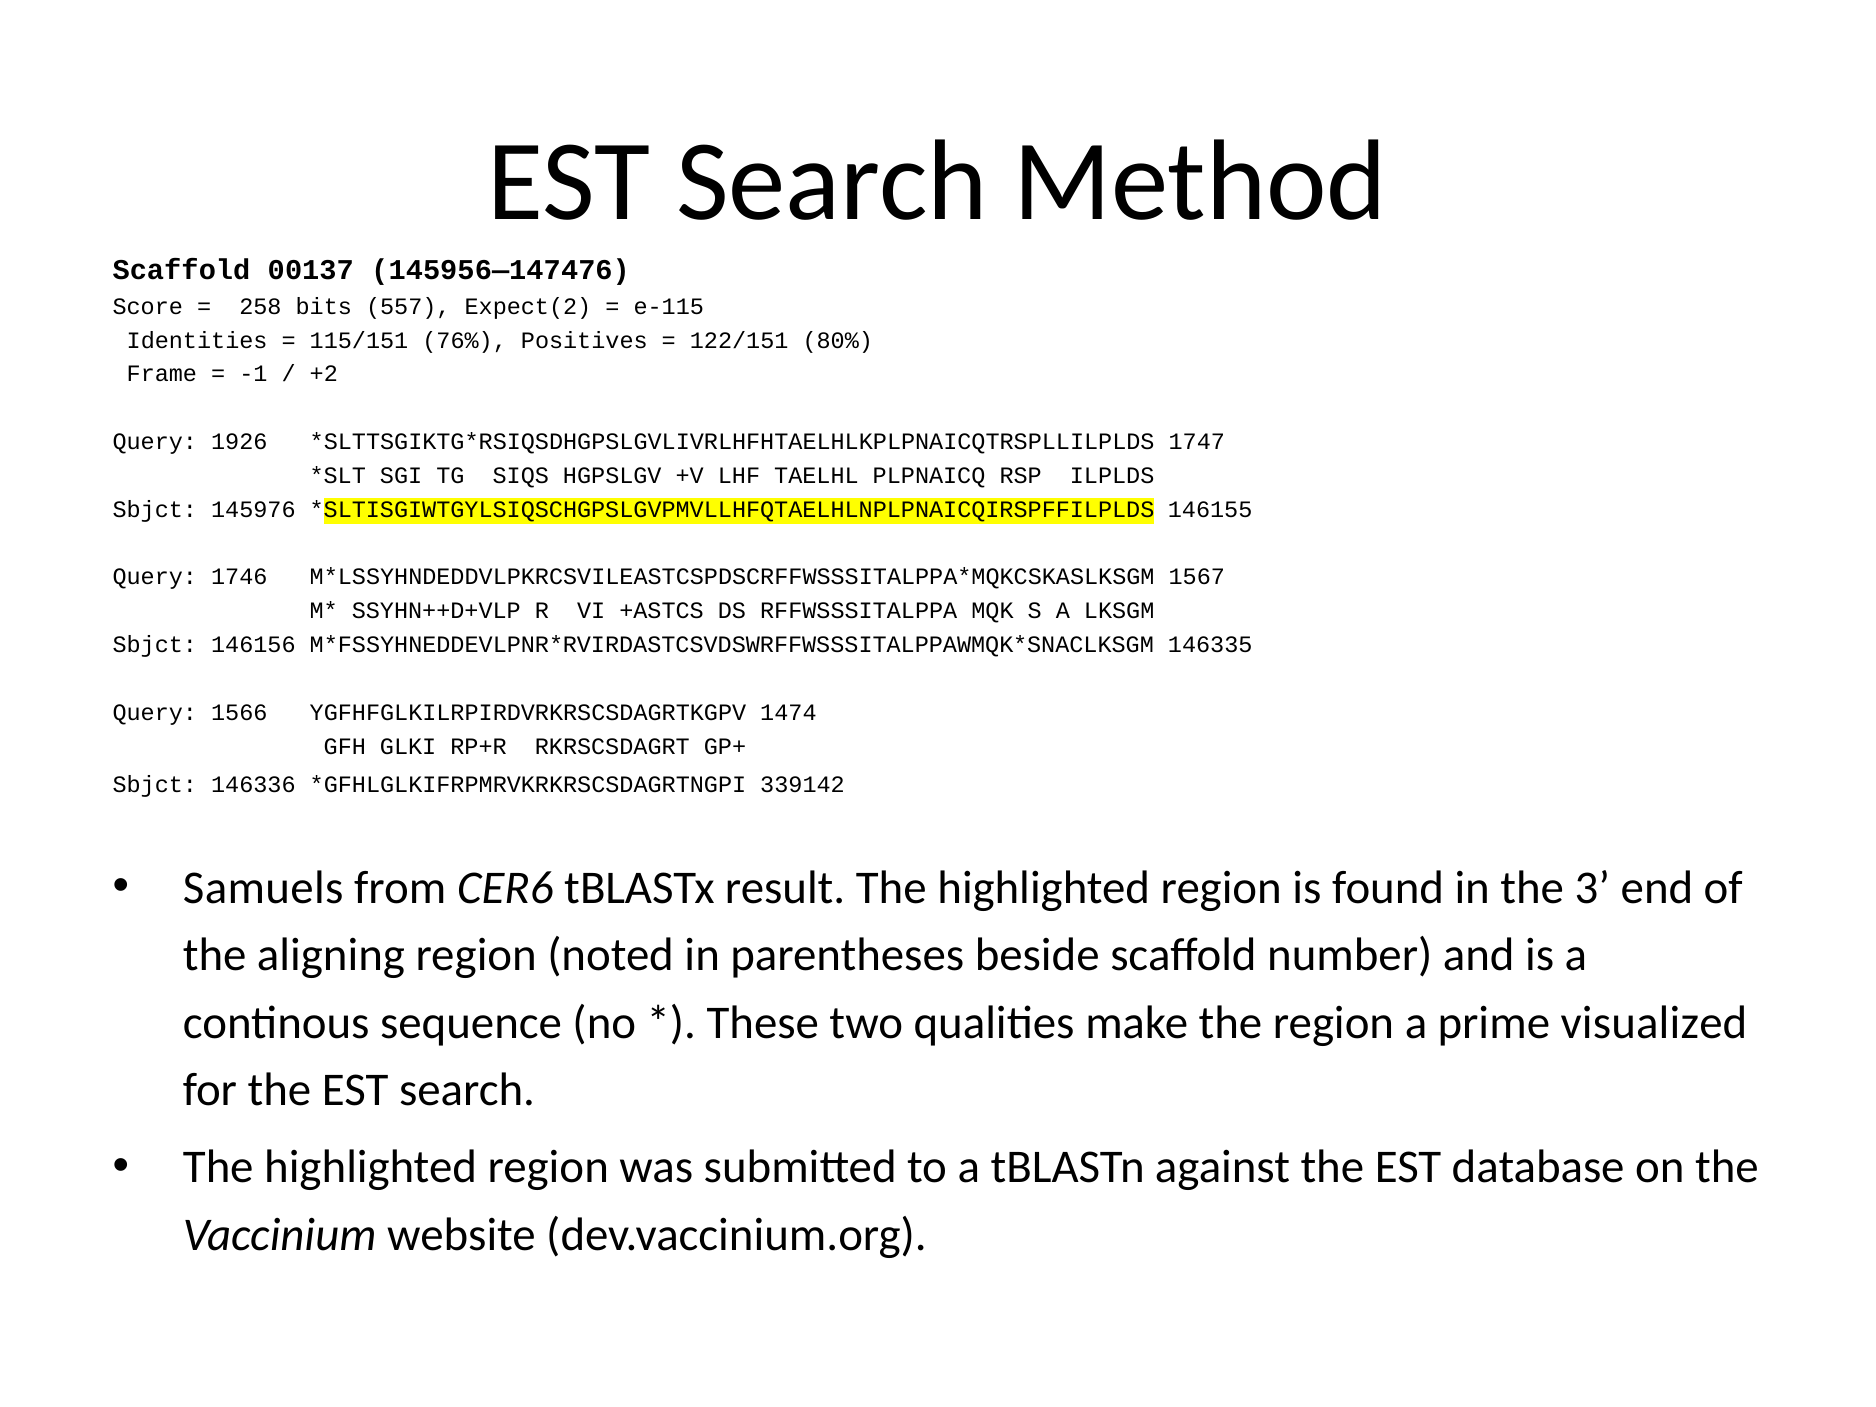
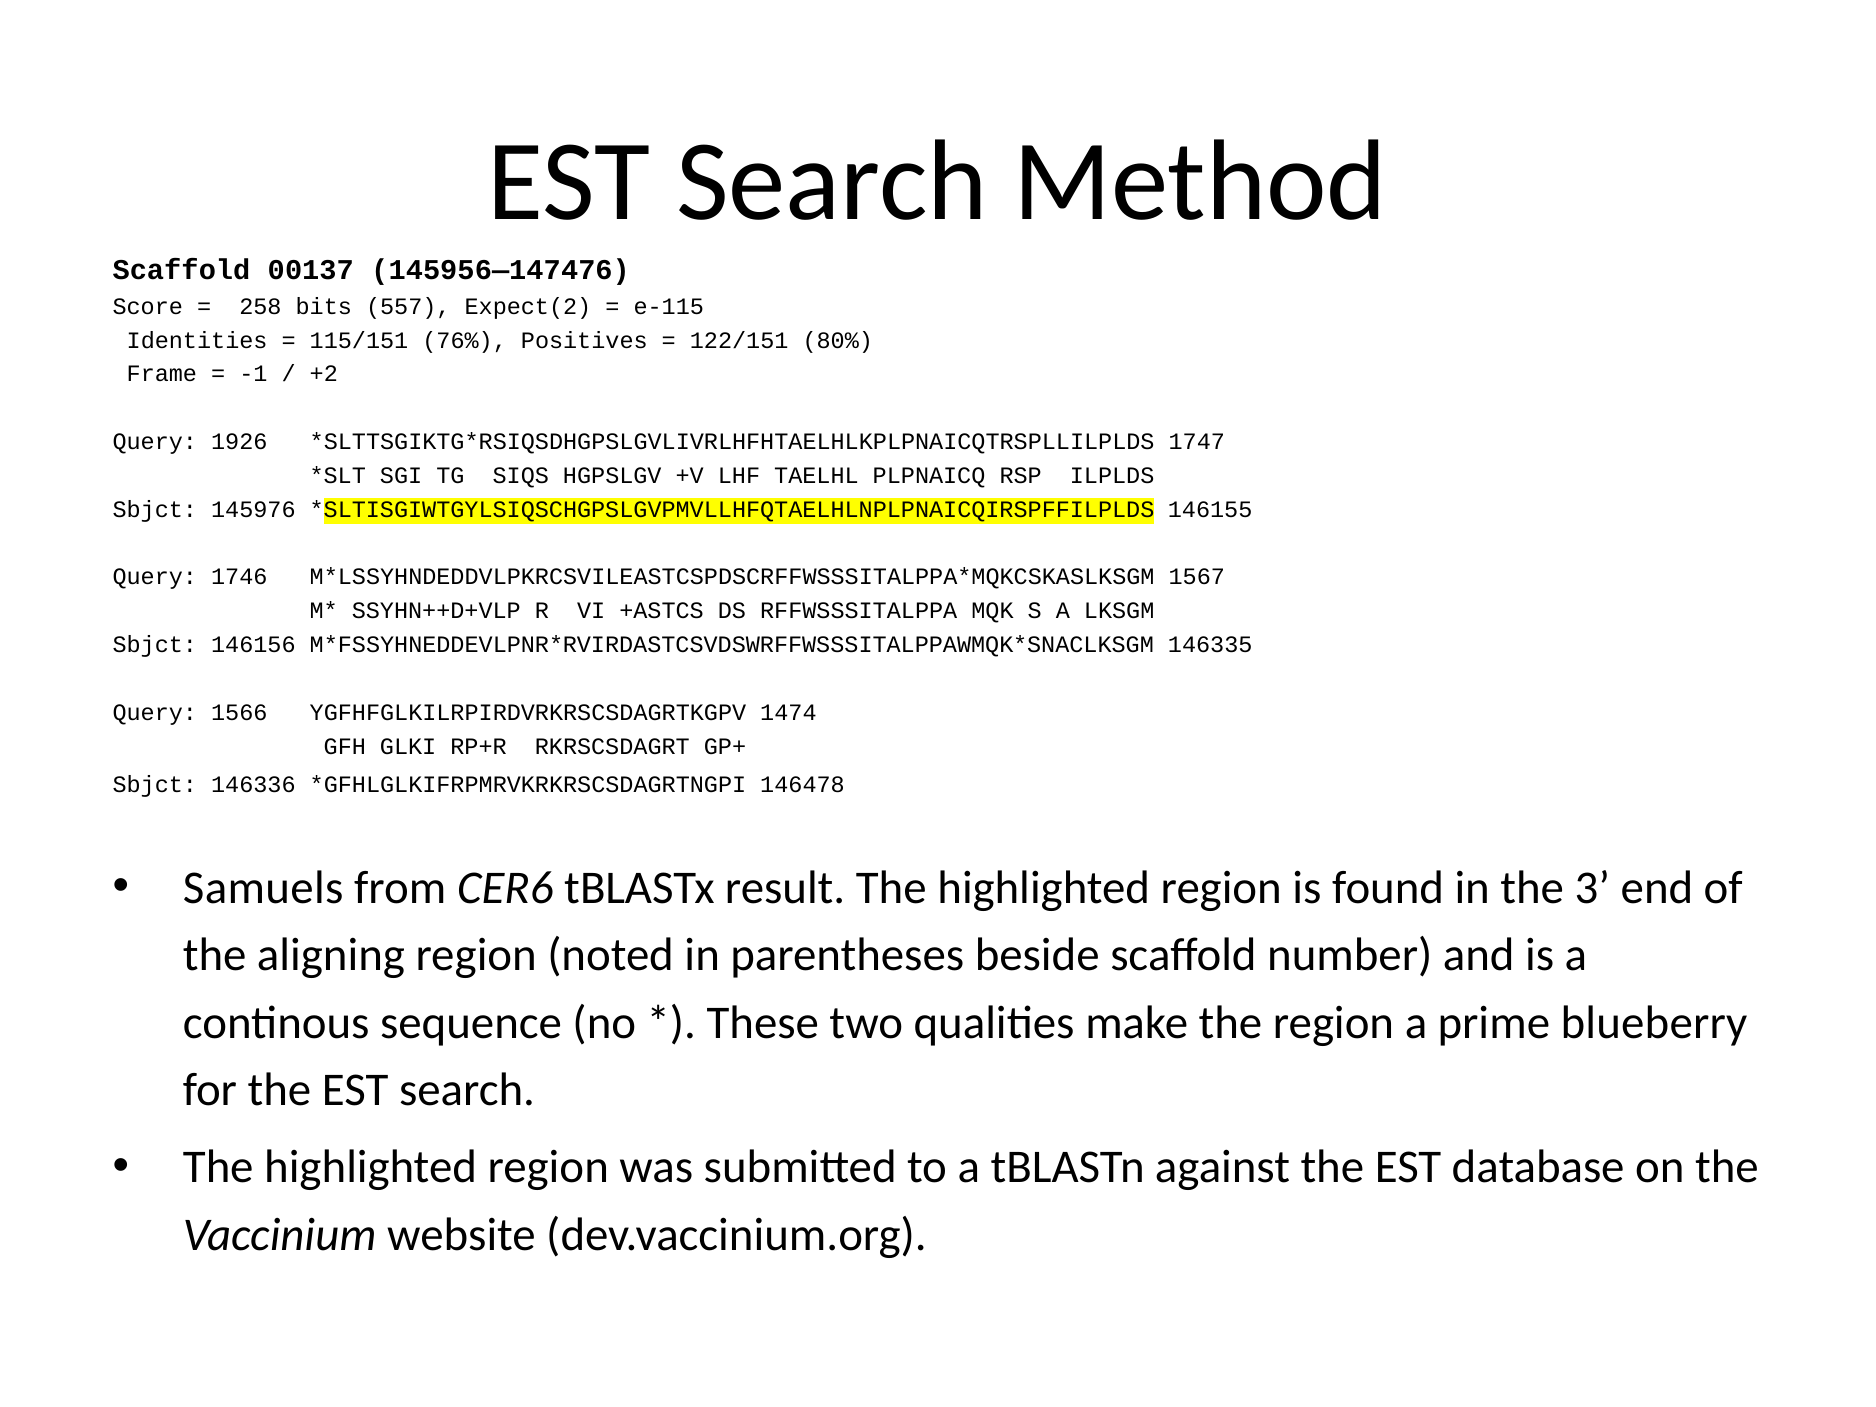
339142: 339142 -> 146478
visualized: visualized -> blueberry
